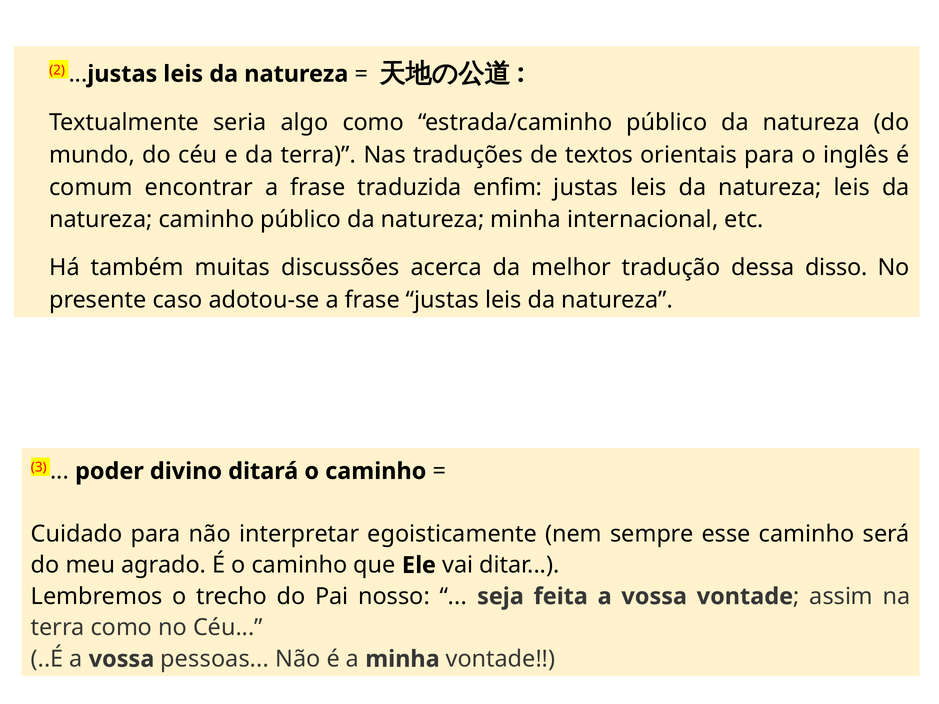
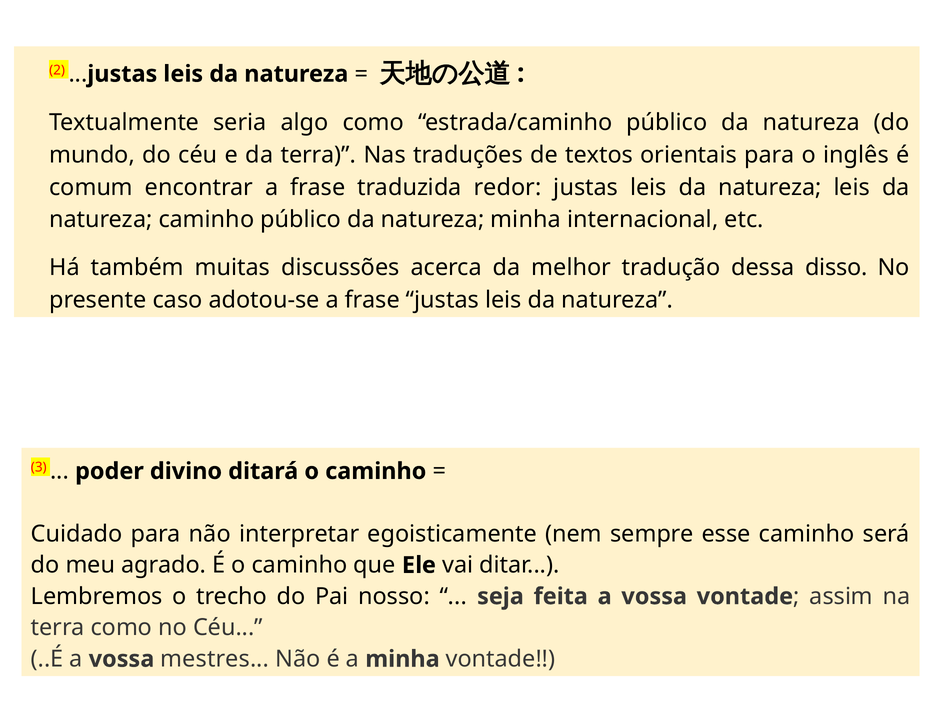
enfim: enfim -> redor
pessoas: pessoas -> mestres
